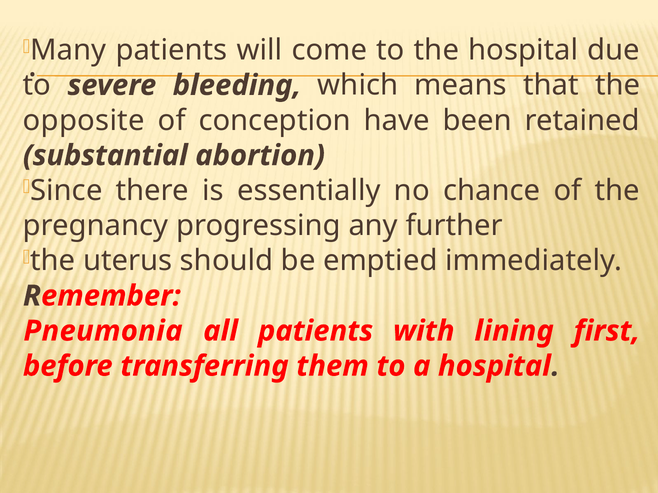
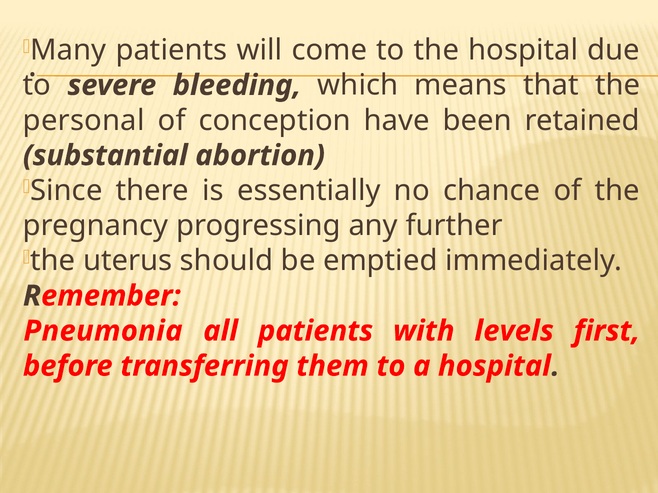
opposite: opposite -> personal
lining: lining -> levels
